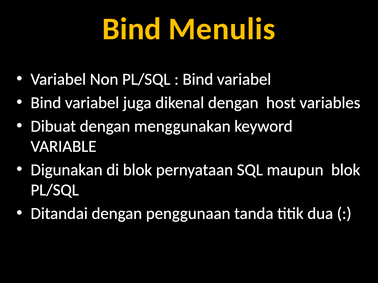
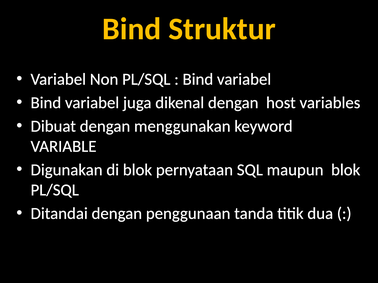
Menulis: Menulis -> Struktur
